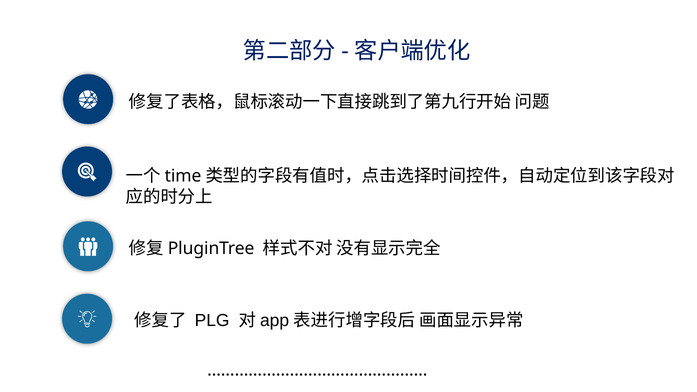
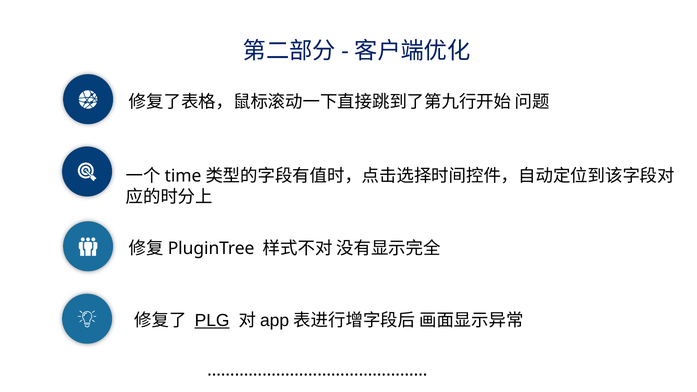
PLG underline: none -> present
